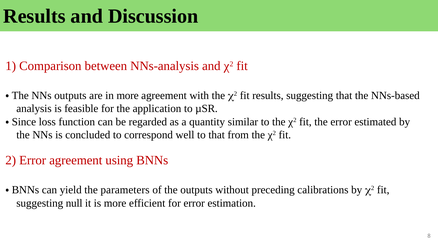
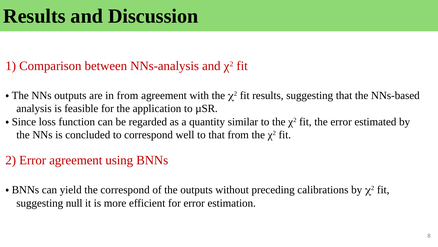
in more: more -> from
the parameters: parameters -> correspond
